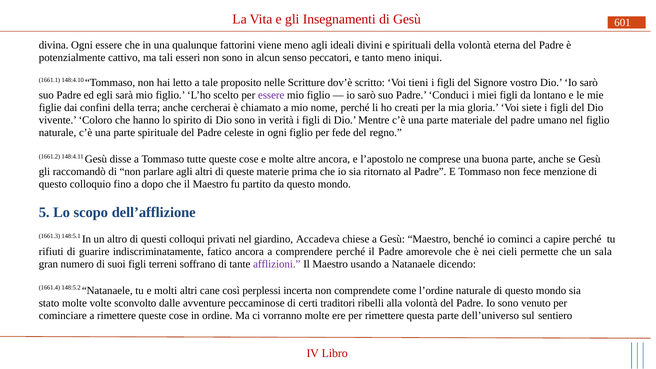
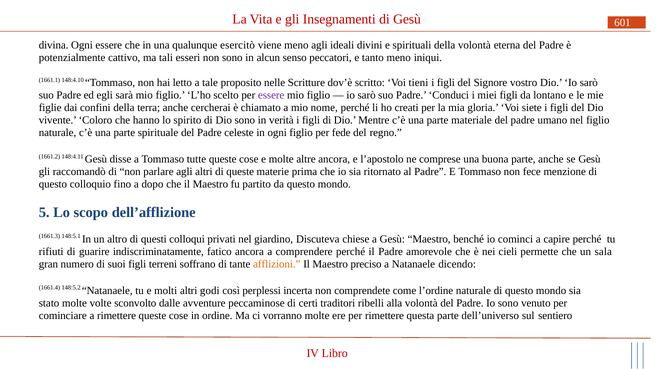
fattorini: fattorini -> esercitò
Accadeva: Accadeva -> Discuteva
afflizioni colour: purple -> orange
usando: usando -> preciso
cane: cane -> godi
